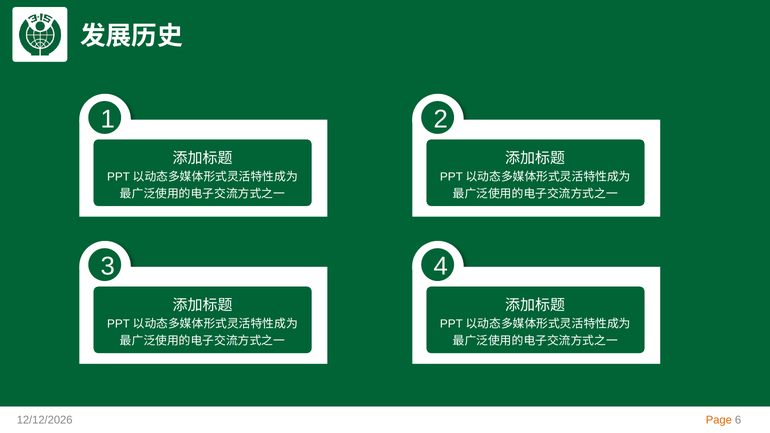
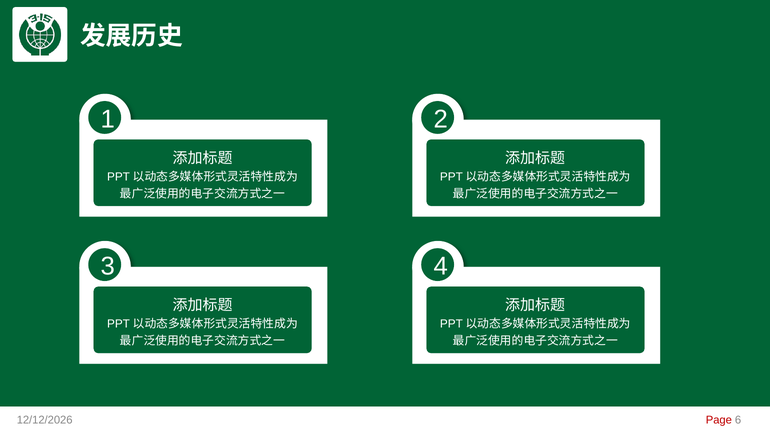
Page colour: orange -> red
